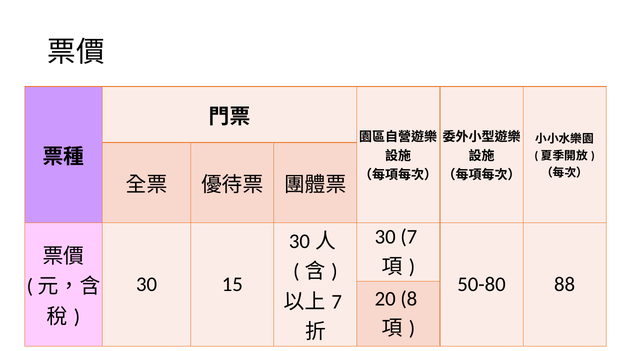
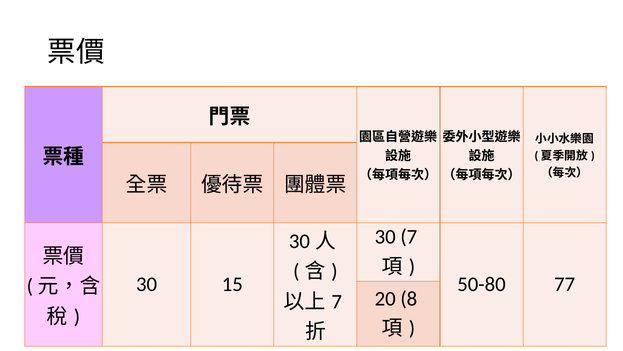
88: 88 -> 77
